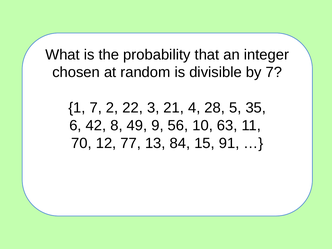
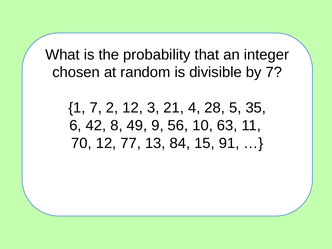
2 22: 22 -> 12
